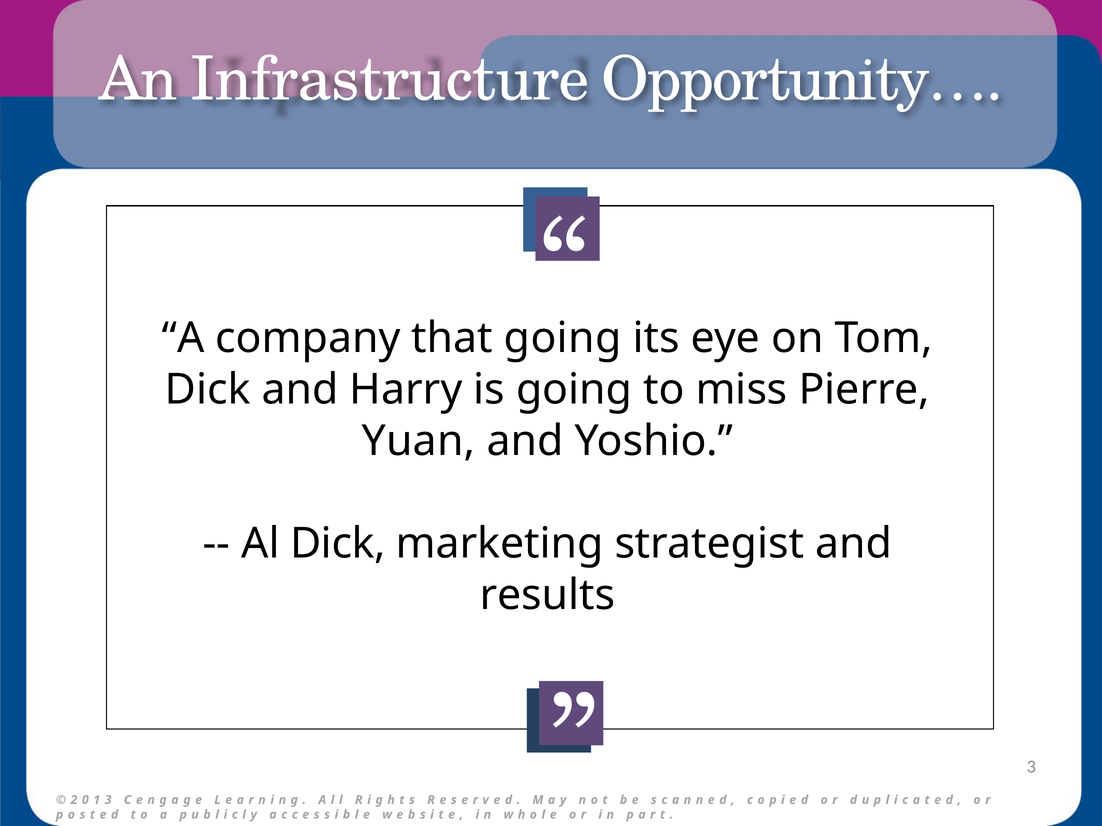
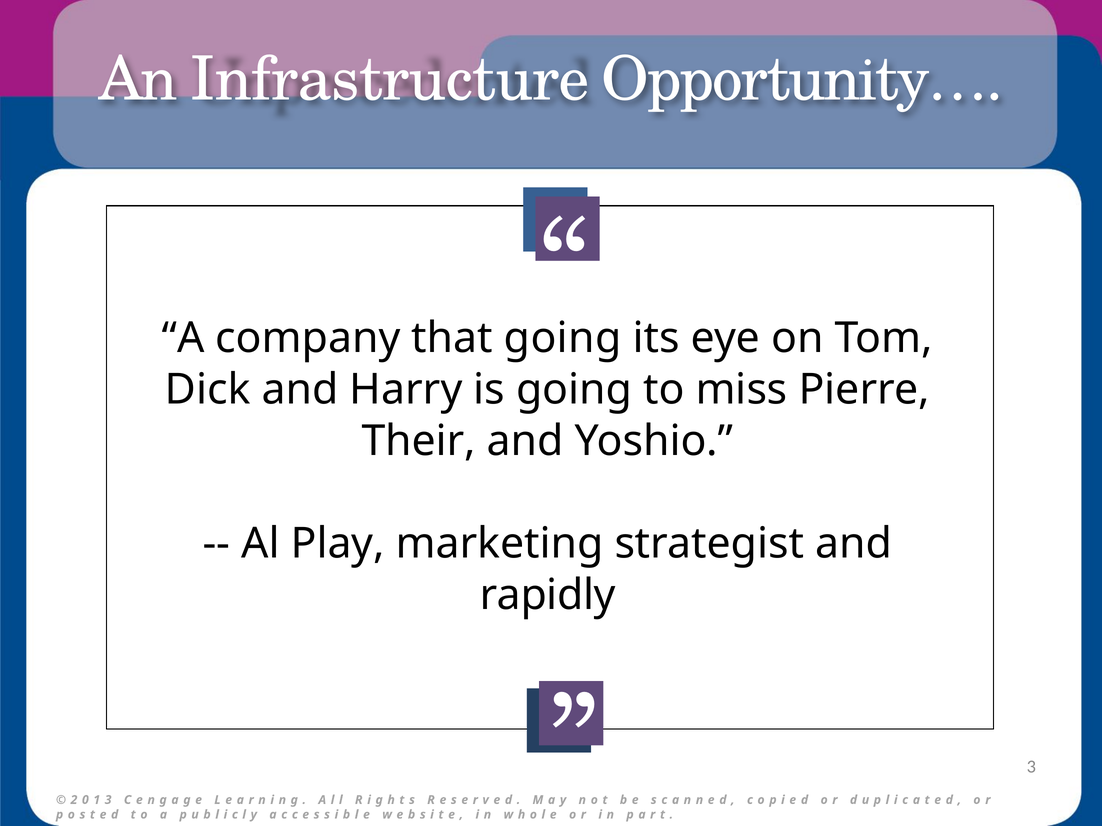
Yuan: Yuan -> Their
Al Dick: Dick -> Play
results: results -> rapidly
